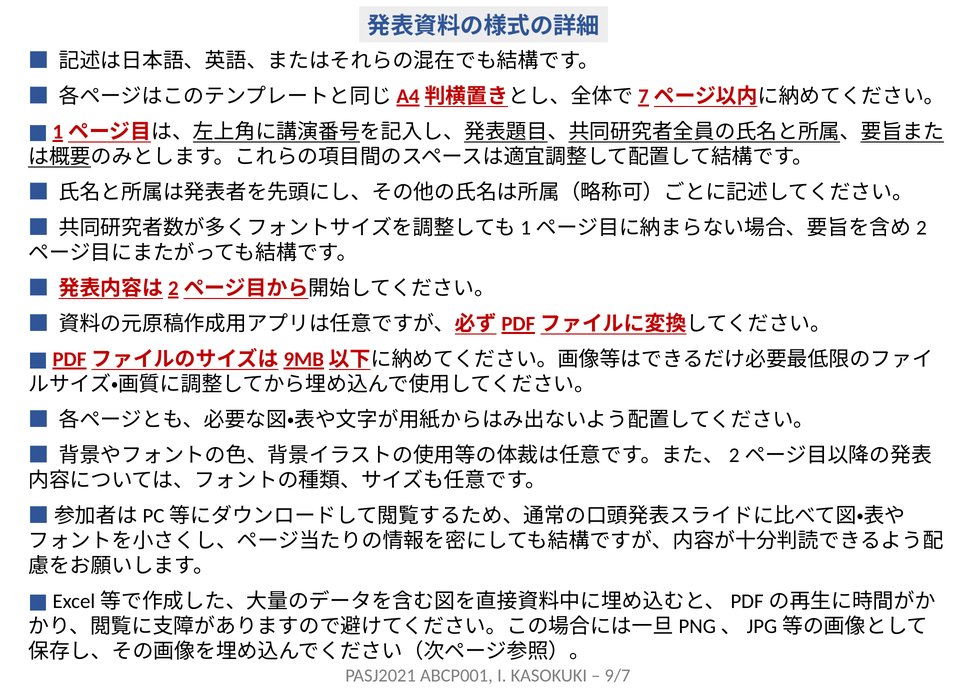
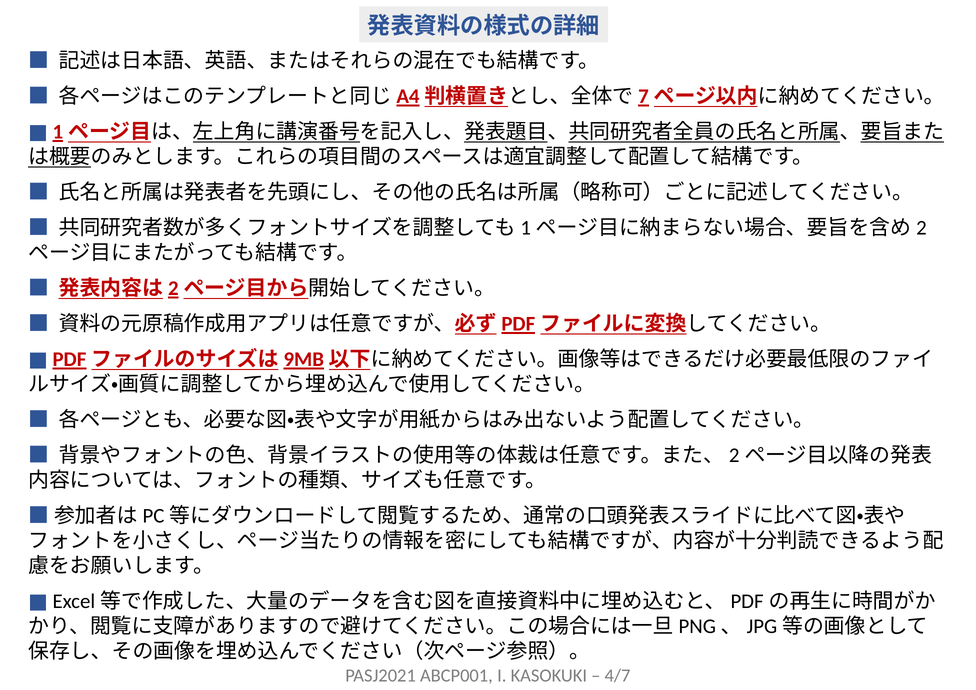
9/7: 9/7 -> 4/7
